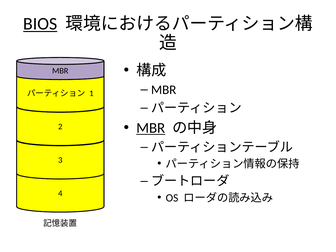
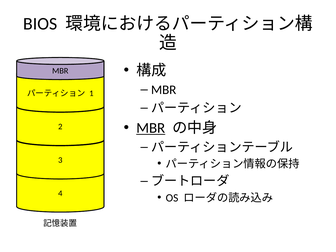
BIOS underline: present -> none
